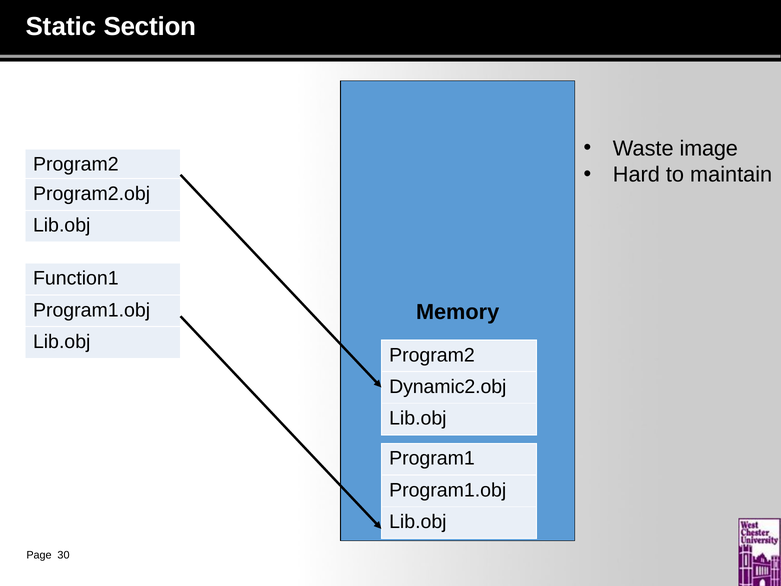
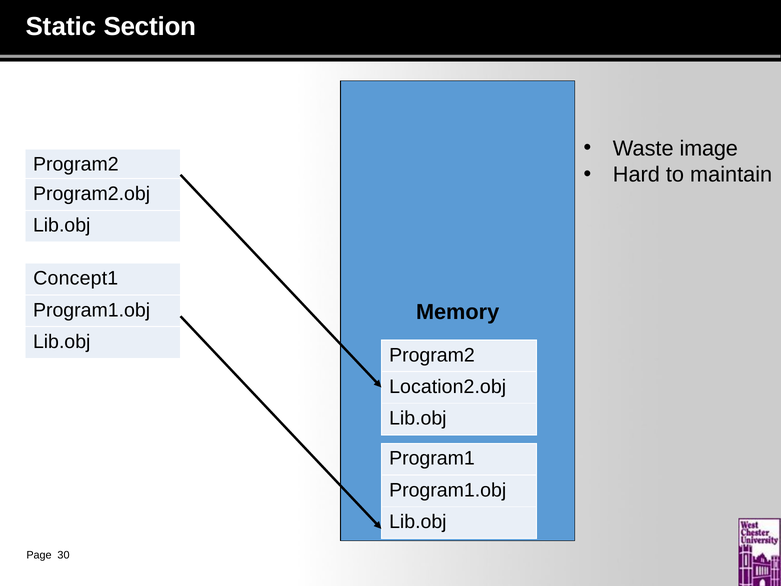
Function1: Function1 -> Concept1
Dynamic2.obj: Dynamic2.obj -> Location2.obj
